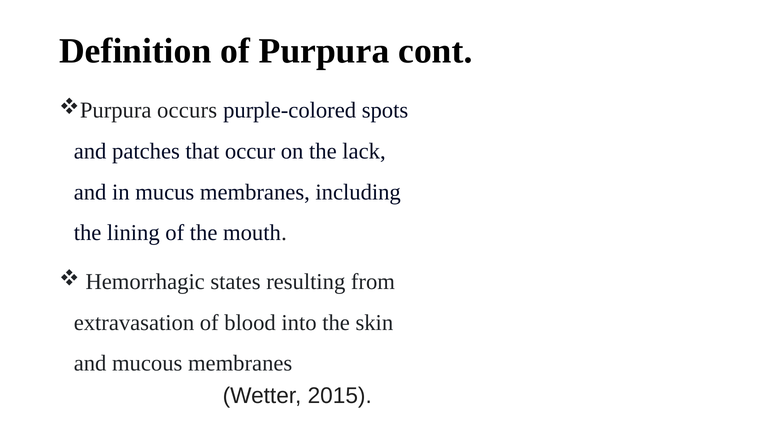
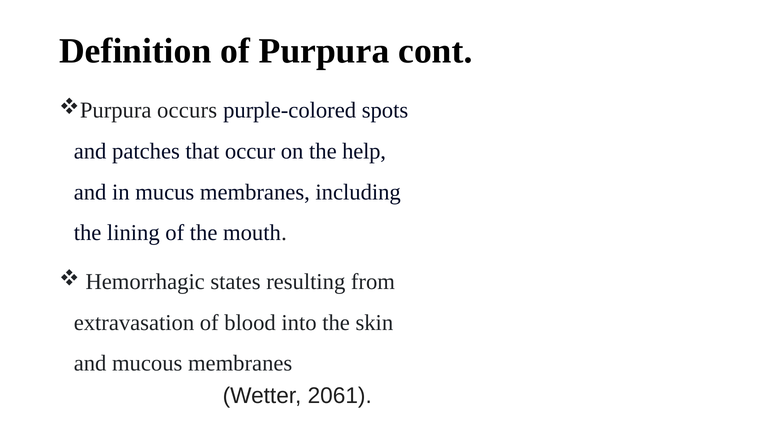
lack: lack -> help
2015: 2015 -> 2061
